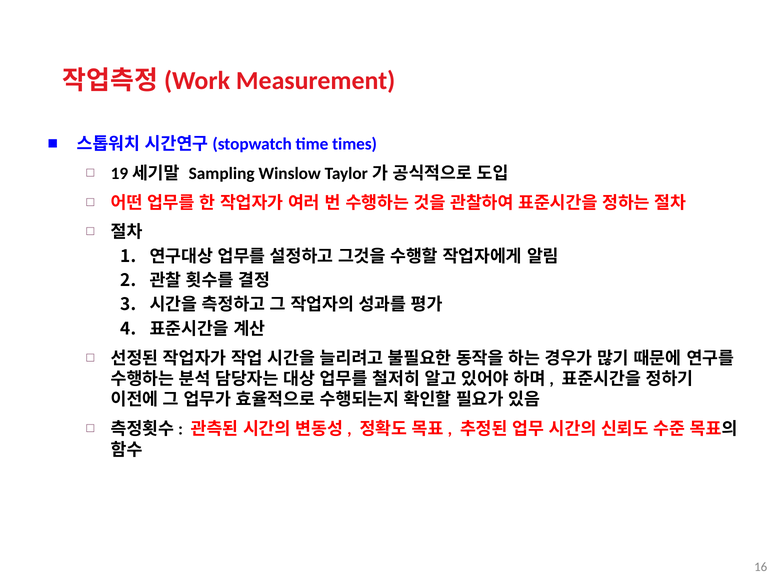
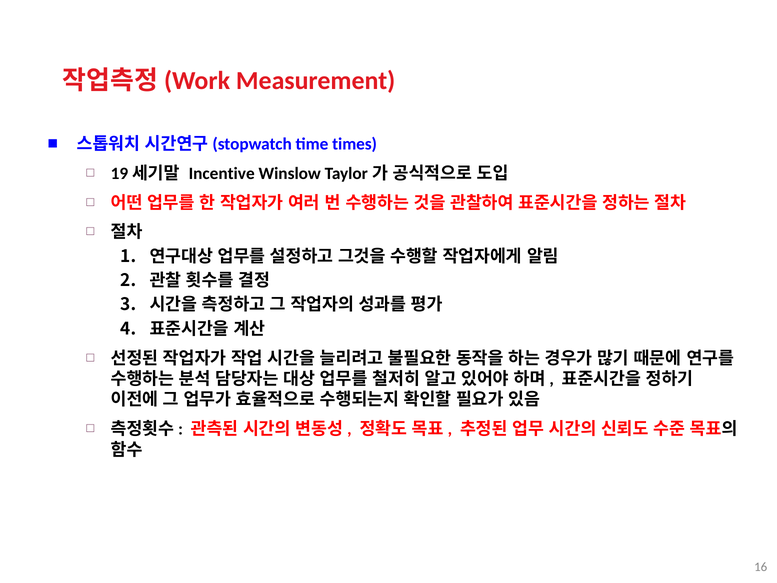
Sampling: Sampling -> Incentive
